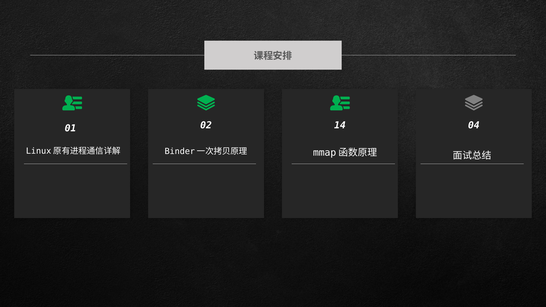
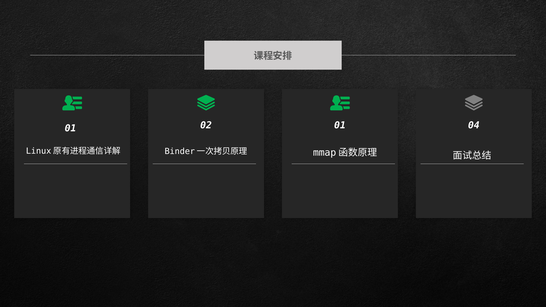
02 14: 14 -> 01
